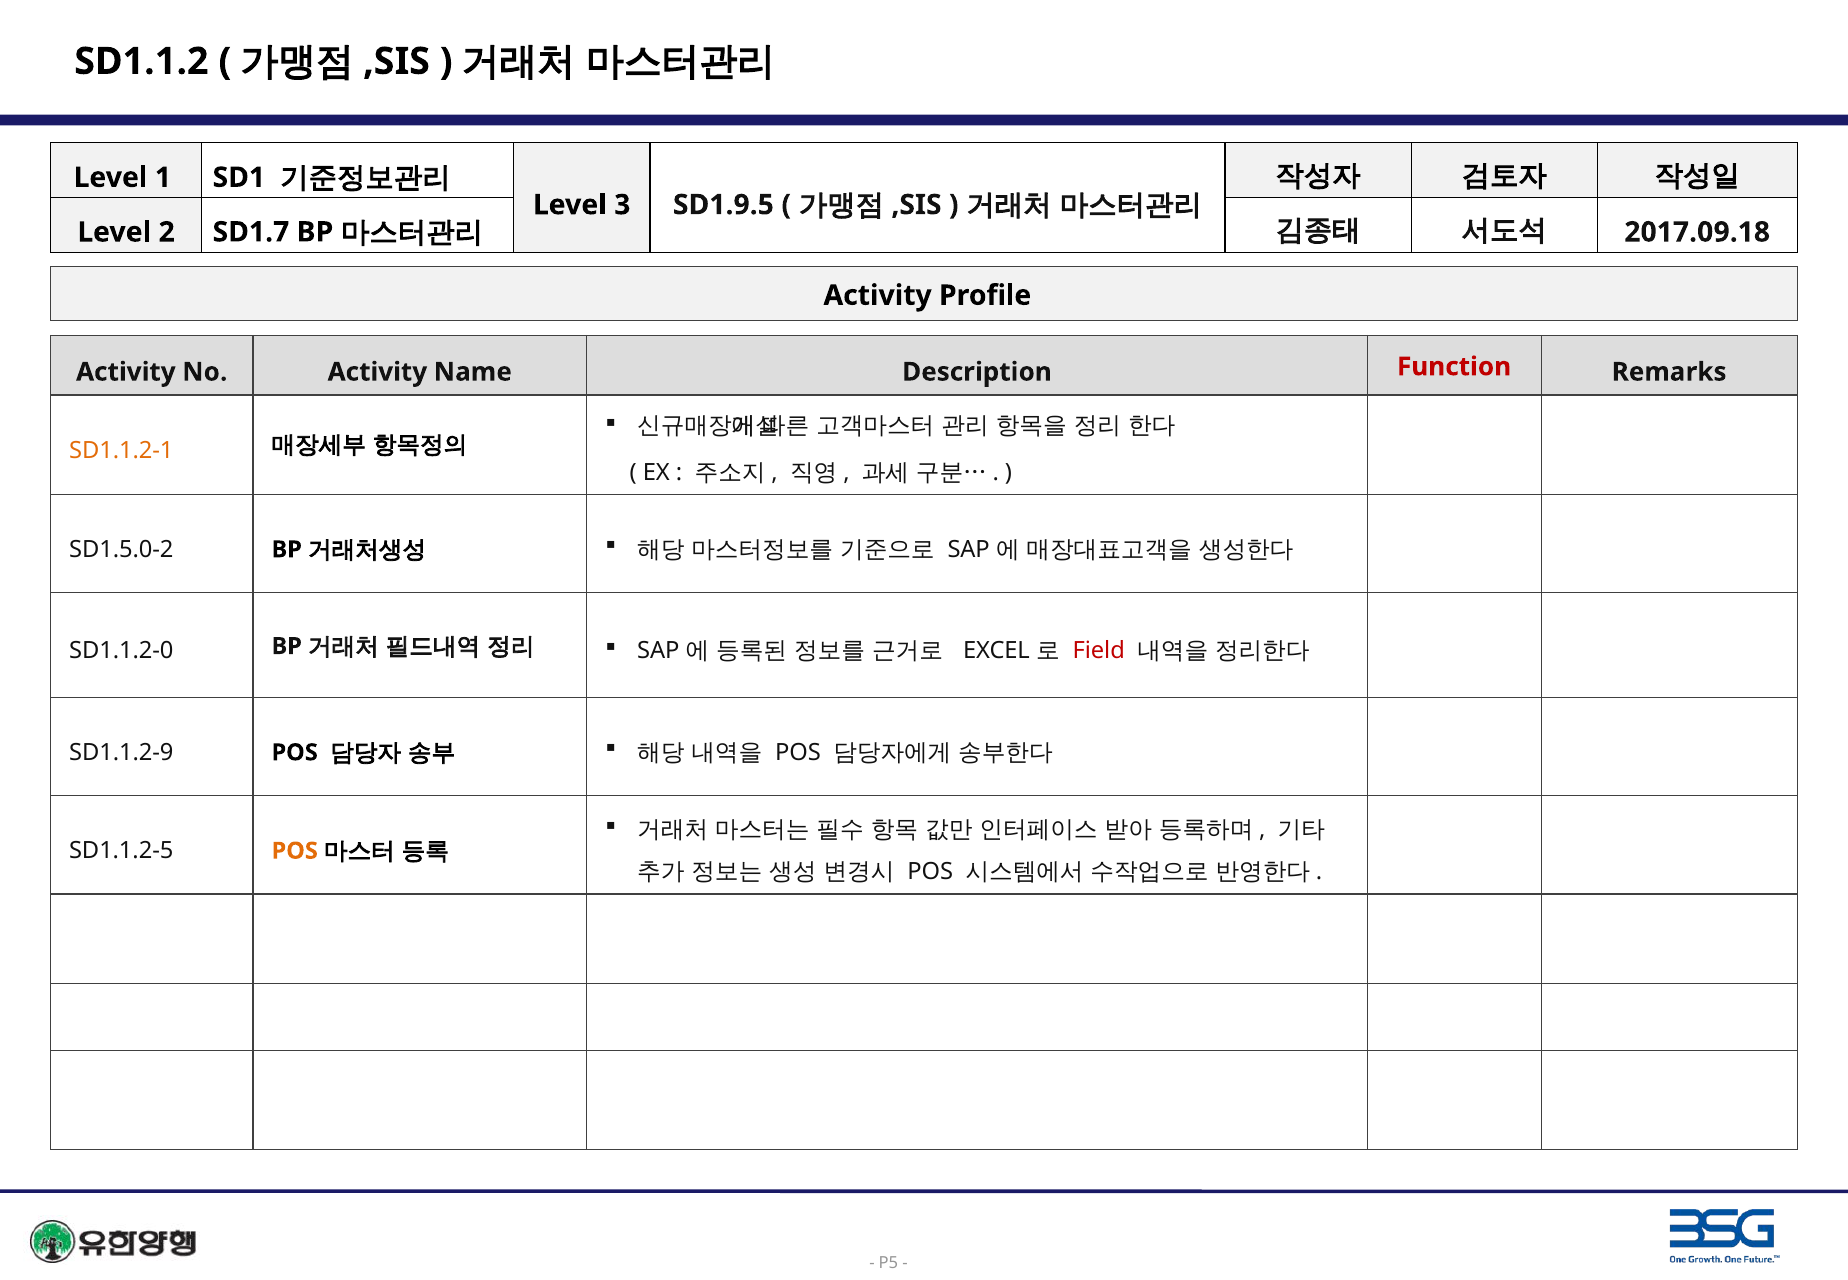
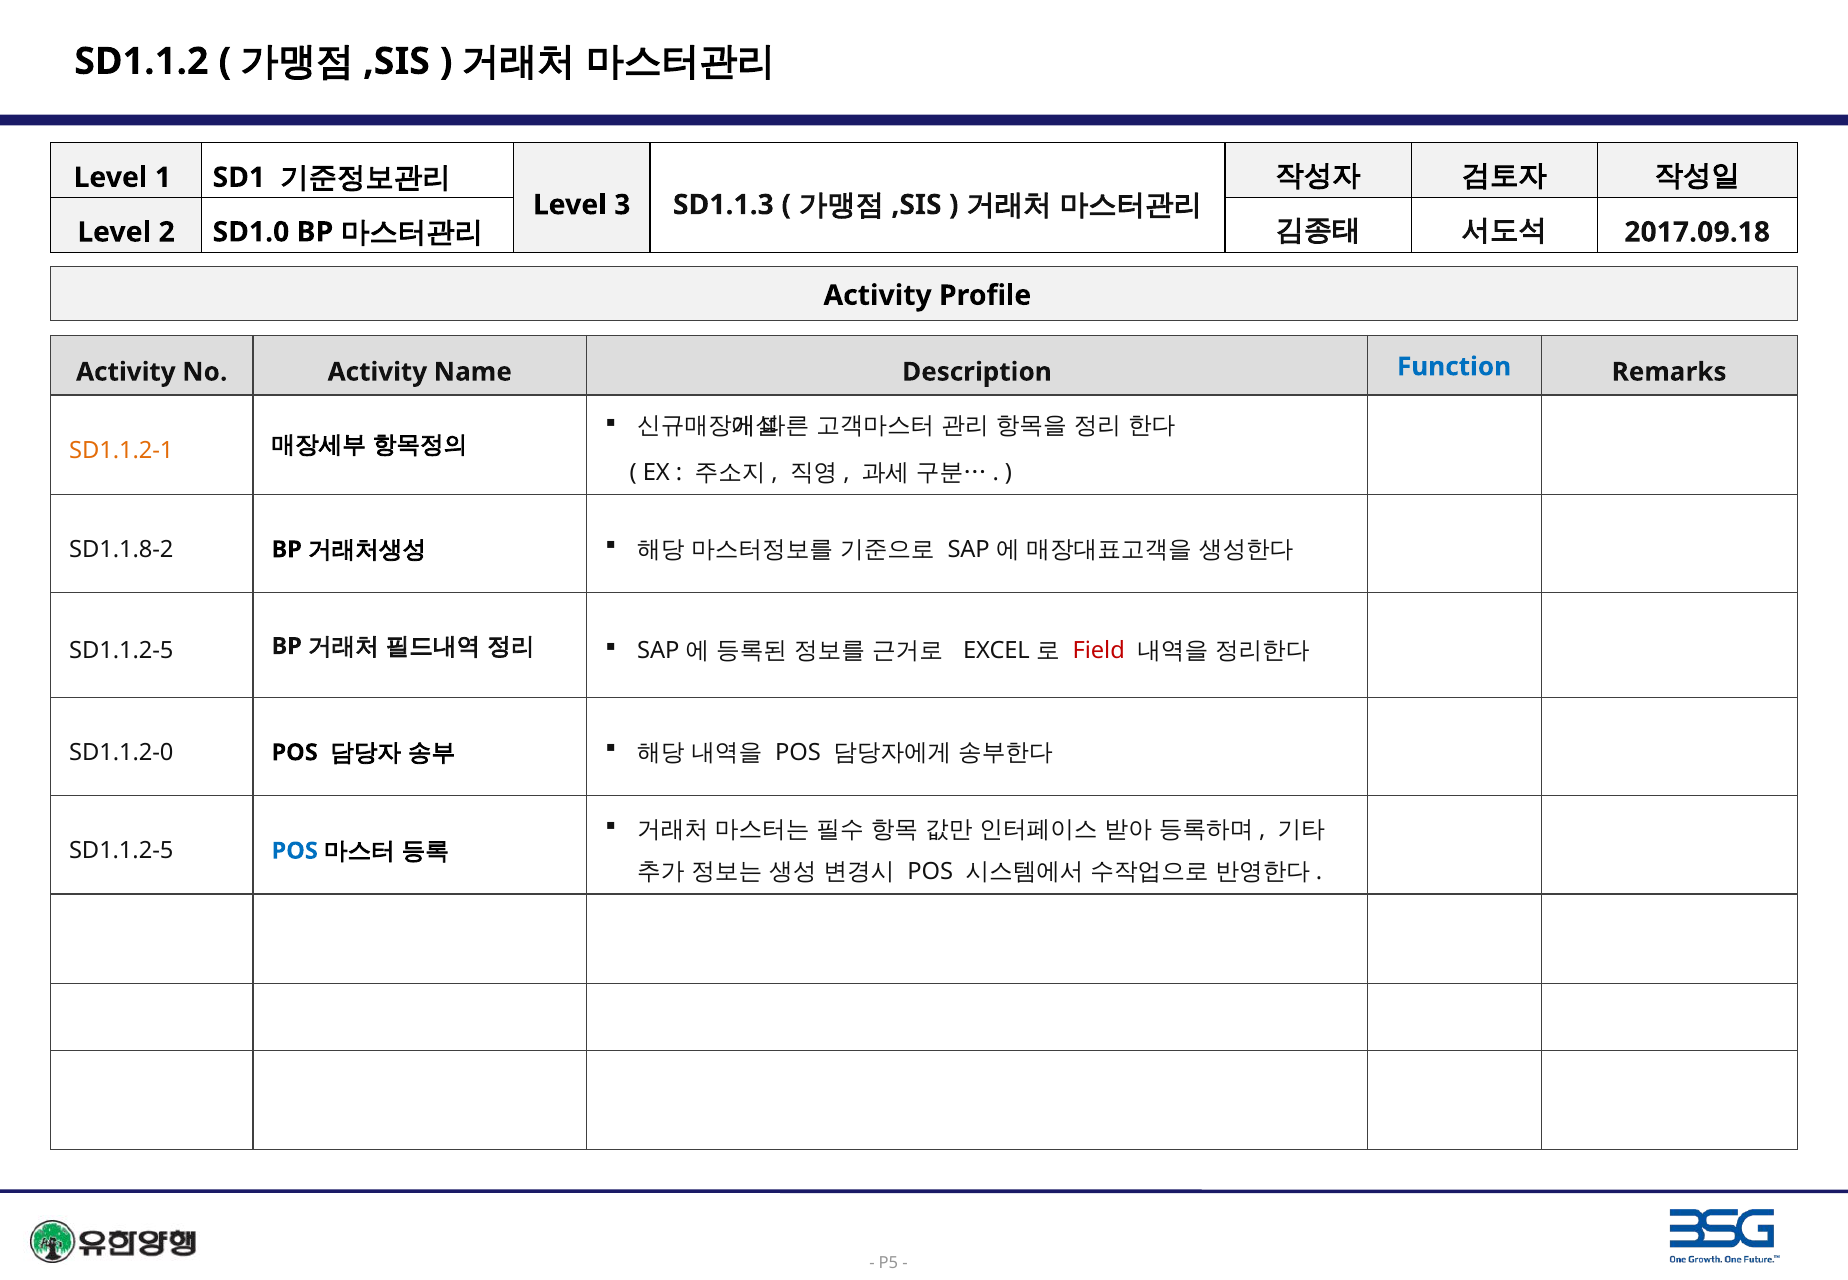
SD1.9.5: SD1.9.5 -> SD1.1.3
SD1.7: SD1.7 -> SD1.0
Function colour: red -> blue
SD1.5.0-2: SD1.5.0-2 -> SD1.1.8-2
SD1.1.2-0 at (121, 651): SD1.1.2-0 -> SD1.1.2-5
SD1.1.2-9: SD1.1.2-9 -> SD1.1.2-0
POS at (295, 851) colour: orange -> blue
